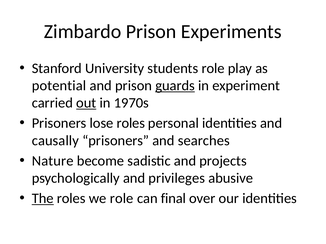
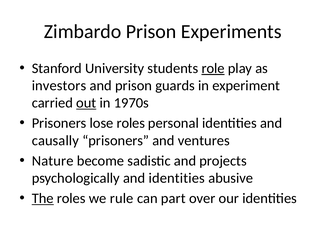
role at (213, 68) underline: none -> present
potential: potential -> investors
guards underline: present -> none
searches: searches -> ventures
and privileges: privileges -> identities
we role: role -> rule
final: final -> part
